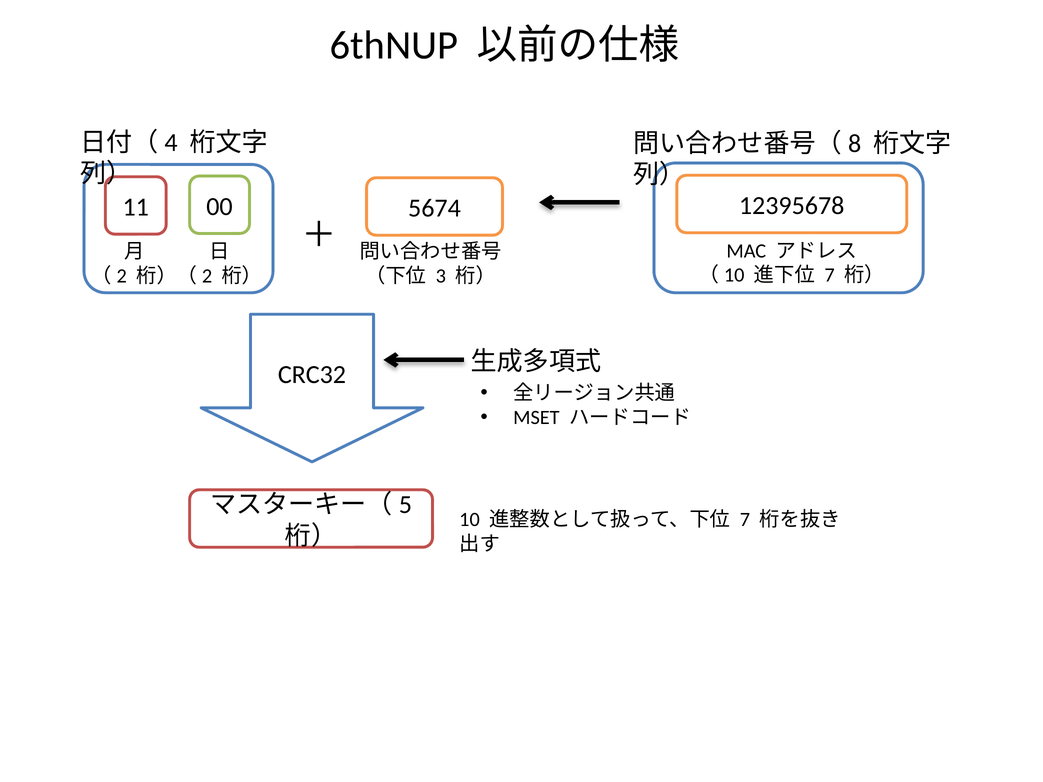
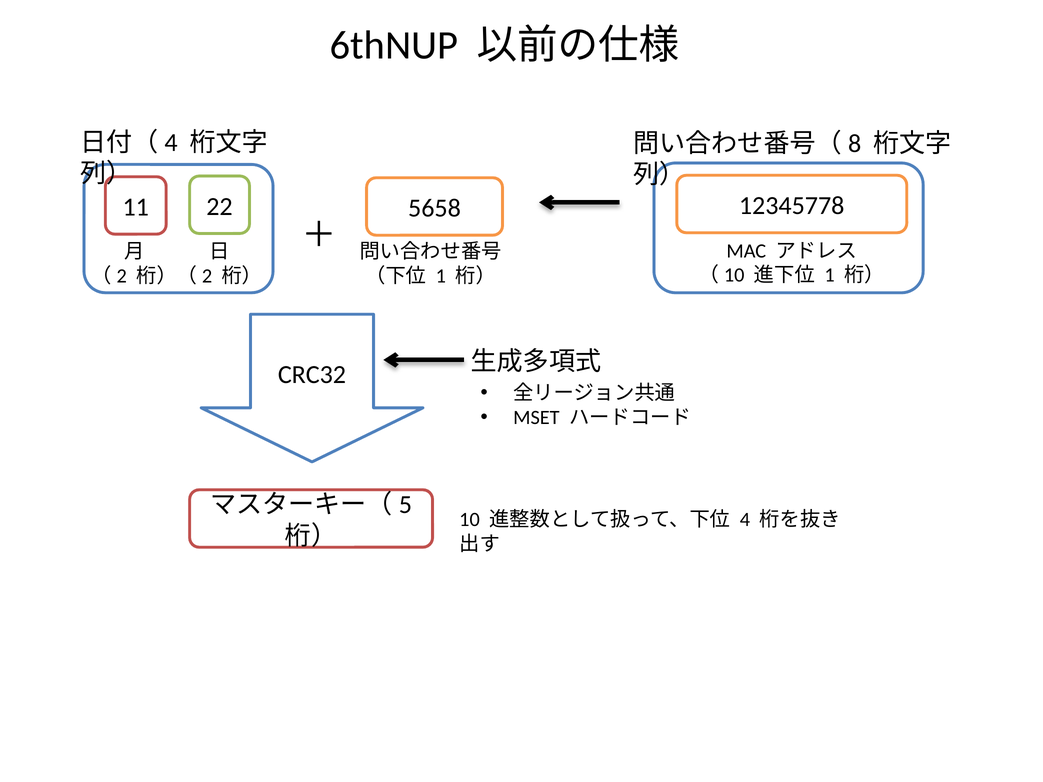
12395678: 12395678 -> 12345778
00: 00 -> 22
5674: 5674 -> 5658
7 at (830, 275): 7 -> 1
3 at (441, 276): 3 -> 1
7 at (745, 520): 7 -> 4
